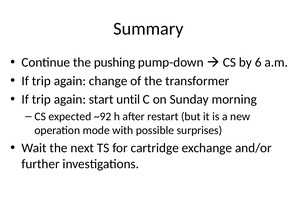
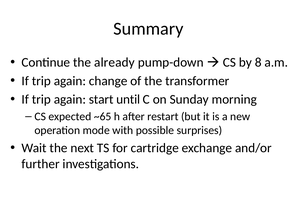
pushing: pushing -> already
6: 6 -> 8
~92: ~92 -> ~65
